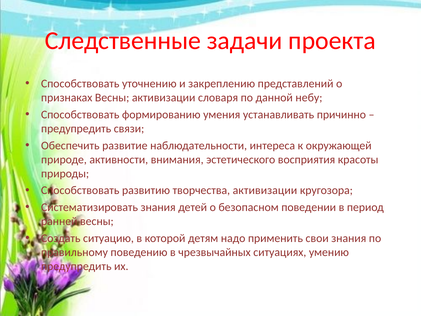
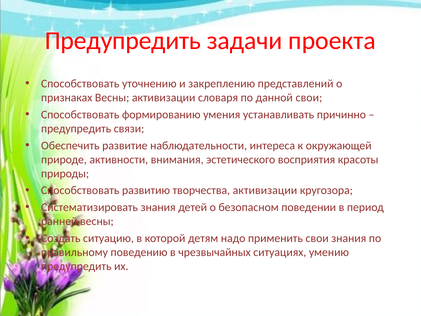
Следственные at (123, 41): Следственные -> Предупредить
данной небу: небу -> свои
